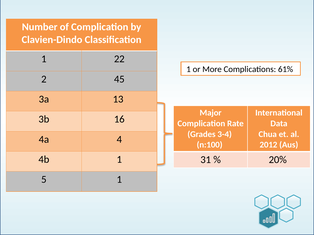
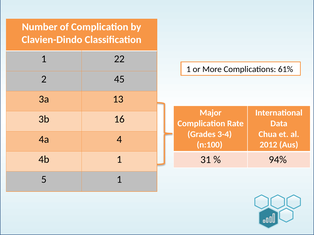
20%: 20% -> 94%
